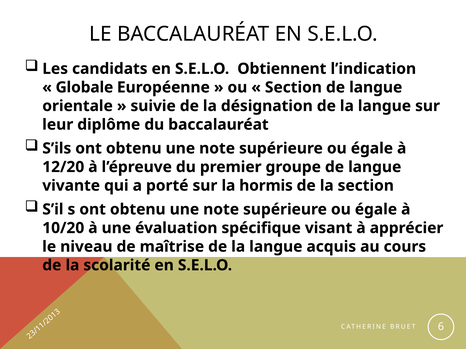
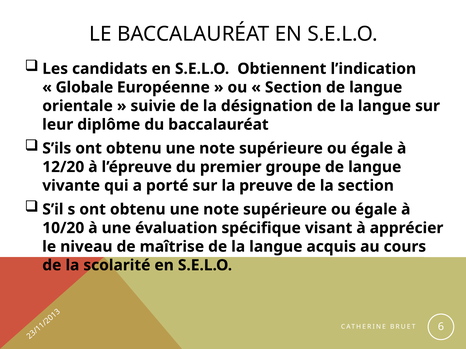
hormis: hormis -> preuve
